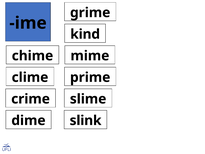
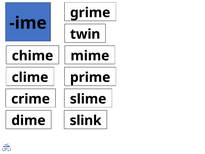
kind: kind -> twin
